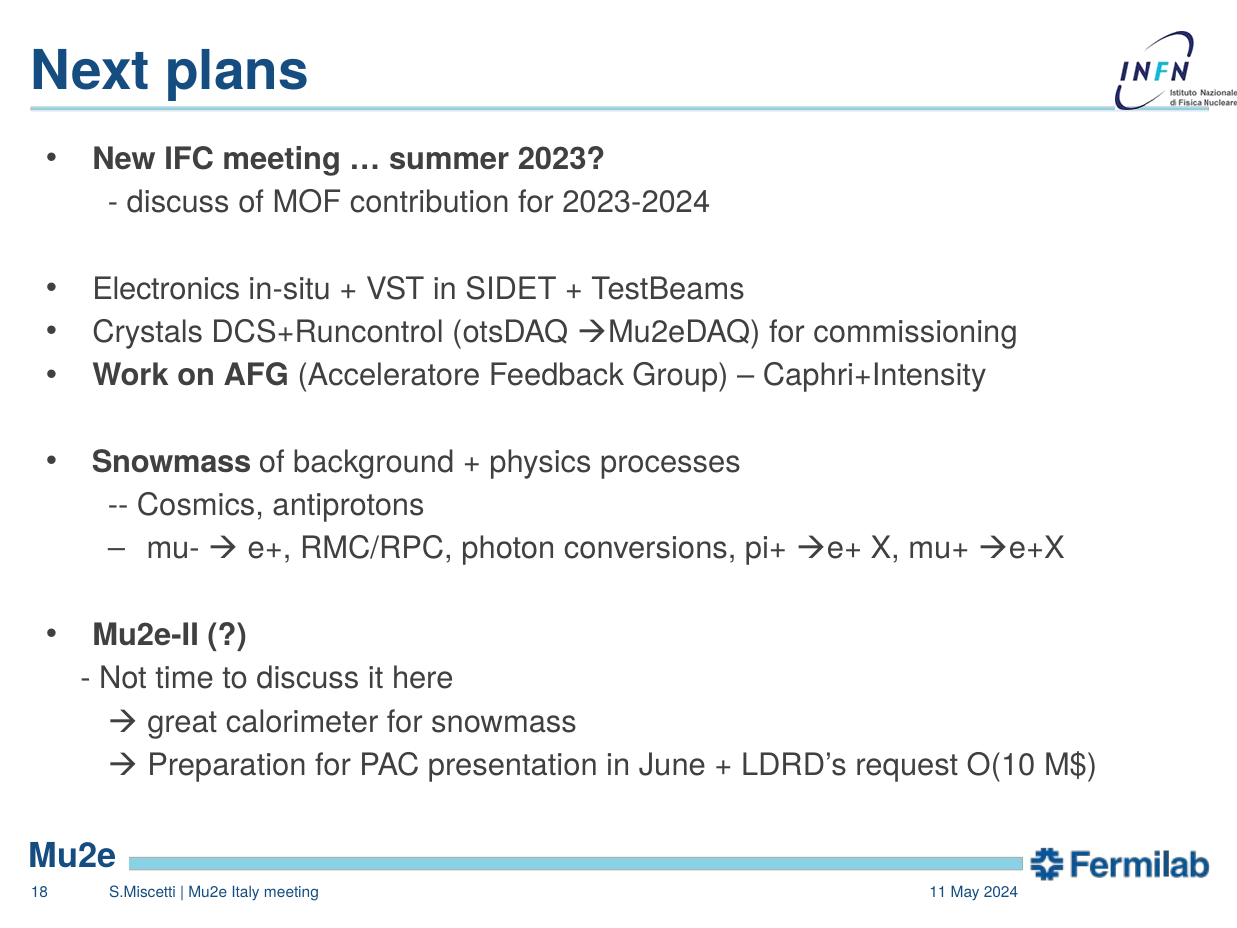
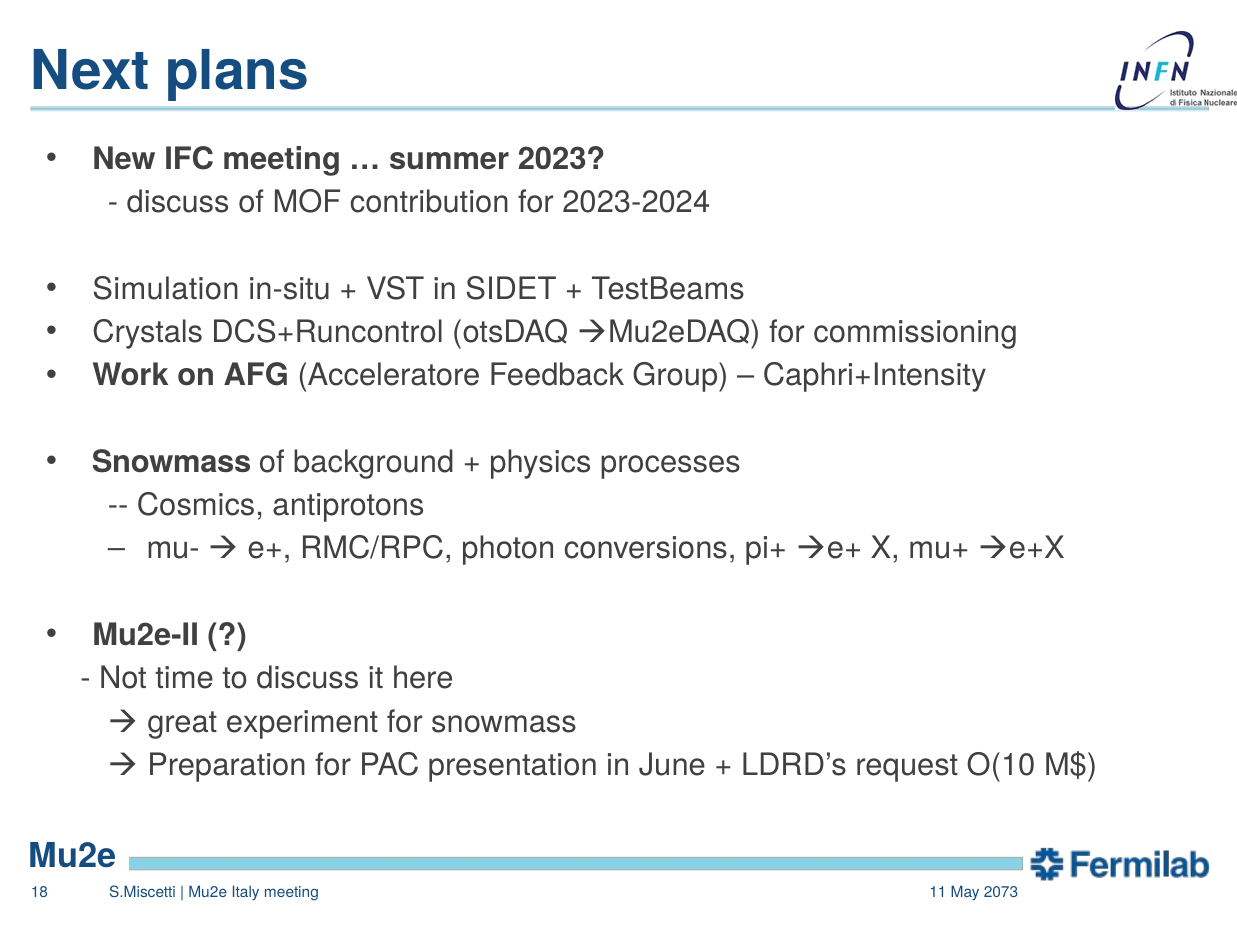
Electronics: Electronics -> Simulation
calorimeter: calorimeter -> experiment
2024: 2024 -> 2073
